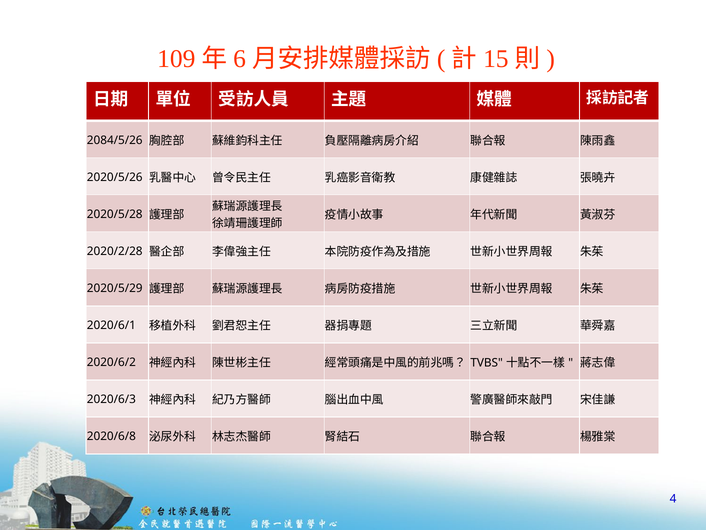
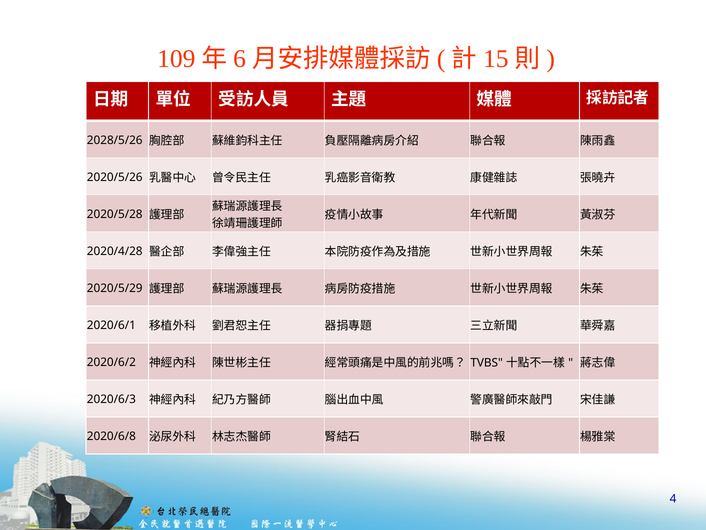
2084/5/26: 2084/5/26 -> 2028/5/26
2020/2/28: 2020/2/28 -> 2020/4/28
